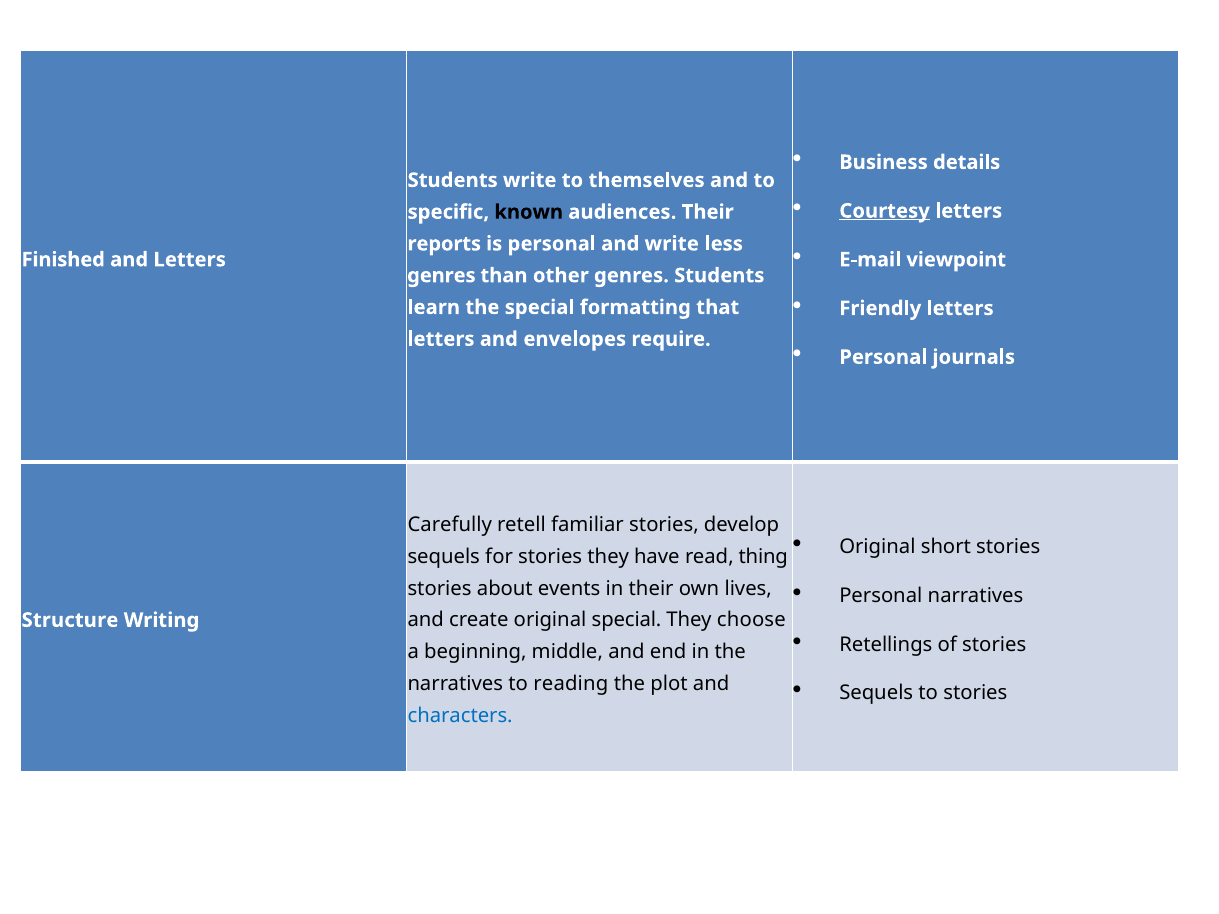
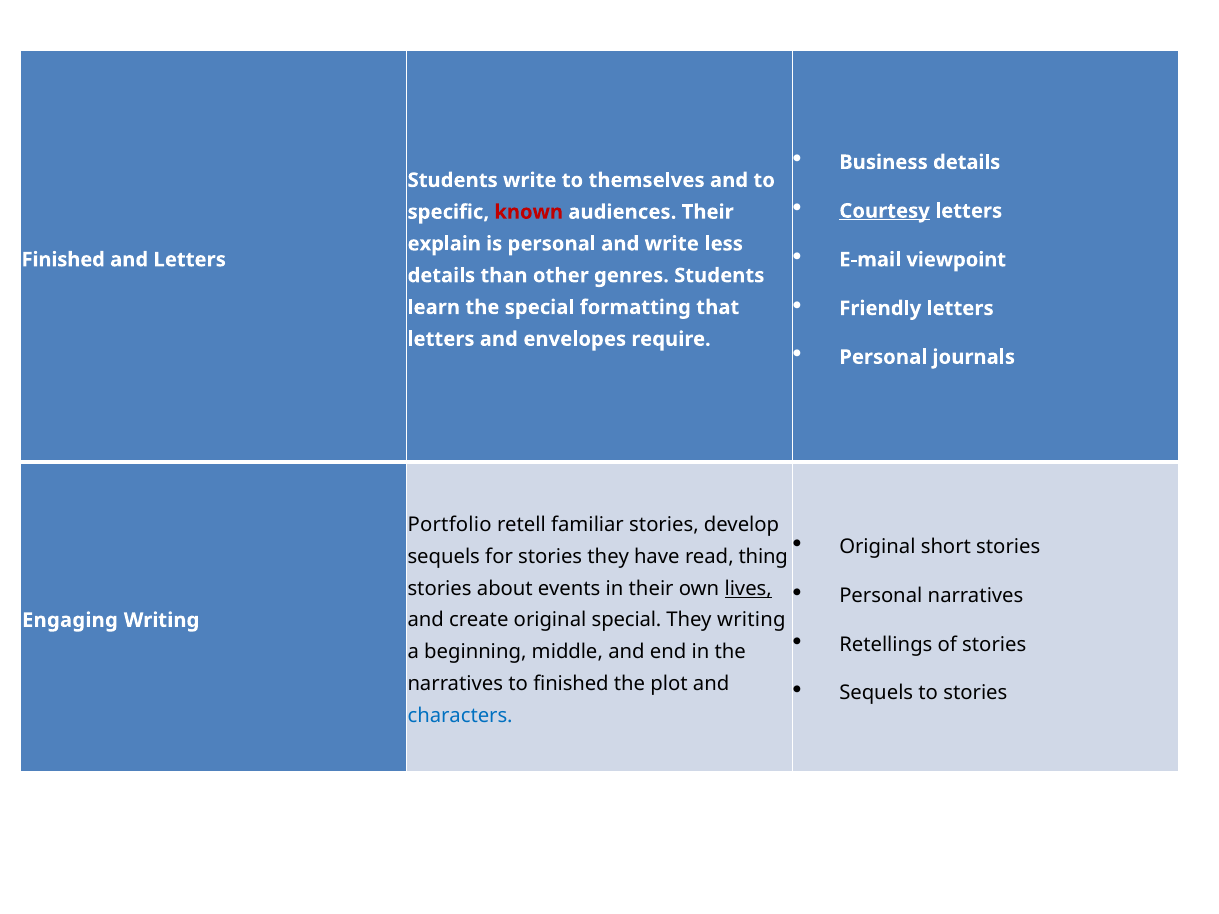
known colour: black -> red
reports: reports -> explain
genres at (441, 276): genres -> details
Carefully: Carefully -> Portfolio
lives underline: none -> present
They choose: choose -> writing
Structure: Structure -> Engaging
to reading: reading -> finished
